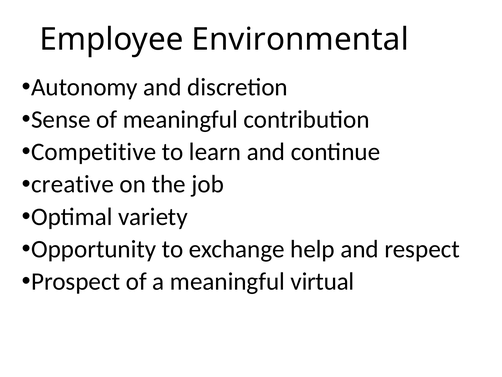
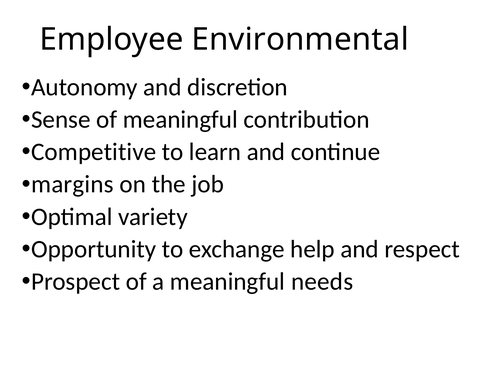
creative: creative -> margins
virtual: virtual -> needs
